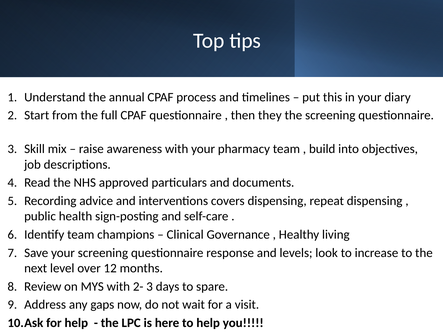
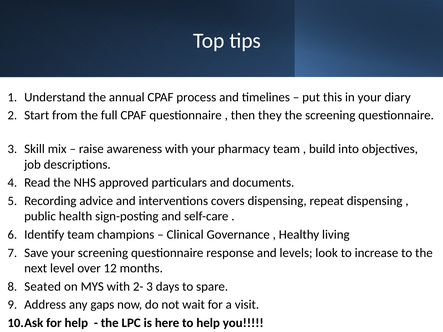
Review: Review -> Seated
